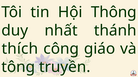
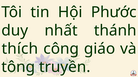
Thông: Thông -> Phước
